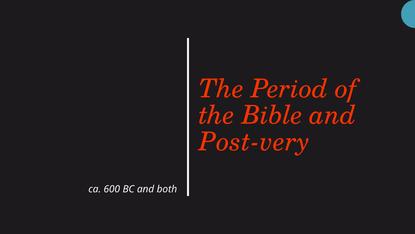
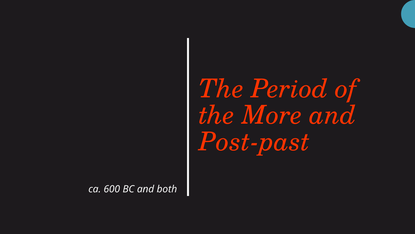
Bible: Bible -> More
Post-very: Post-very -> Post-past
